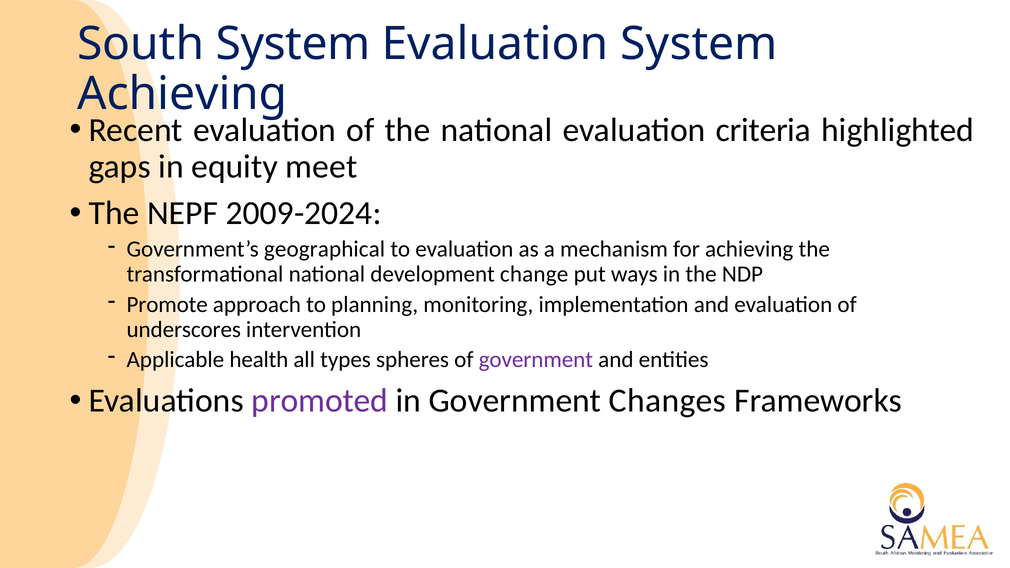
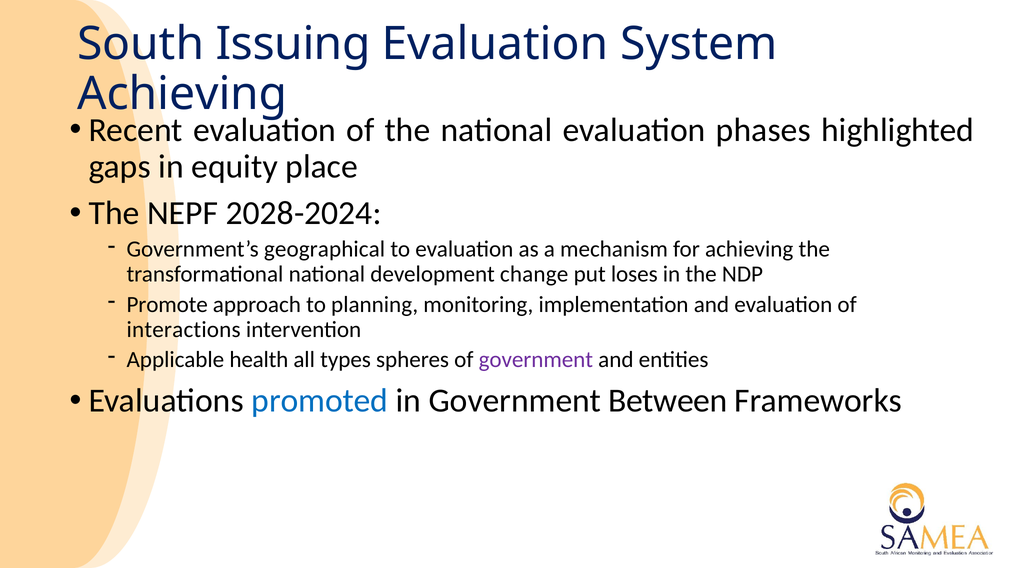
South System: System -> Issuing
criteria: criteria -> phases
meet: meet -> place
2009-2024: 2009-2024 -> 2028-2024
ways: ways -> loses
underscores: underscores -> interactions
promoted colour: purple -> blue
Changes: Changes -> Between
